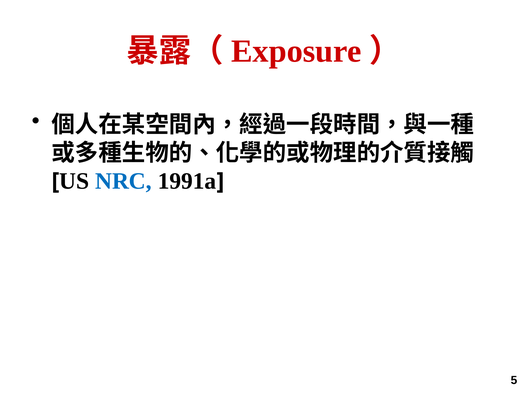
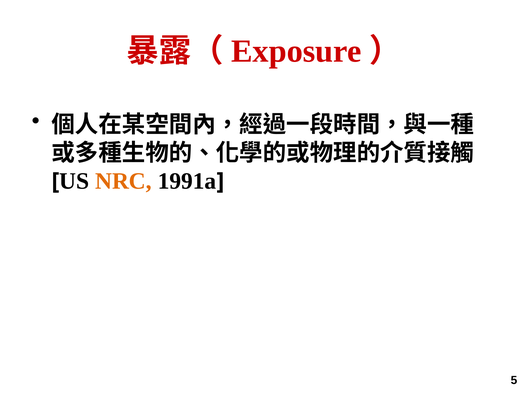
NRC colour: blue -> orange
